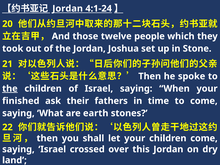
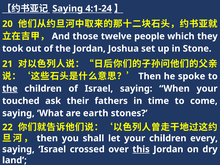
Jordan at (68, 9): Jordan -> Saying
finished: finished -> touched
children come: come -> every
this underline: none -> present
